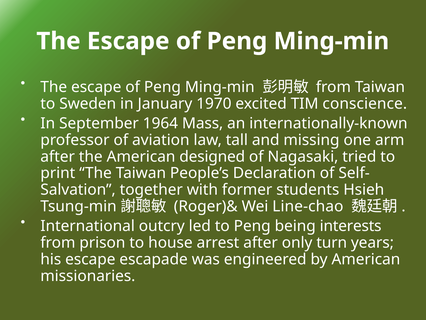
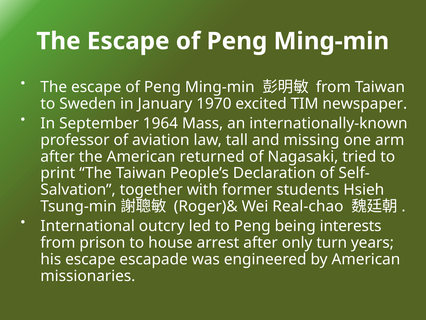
conscience: conscience -> newspaper
designed: designed -> returned
Line-chao: Line-chao -> Real-chao
